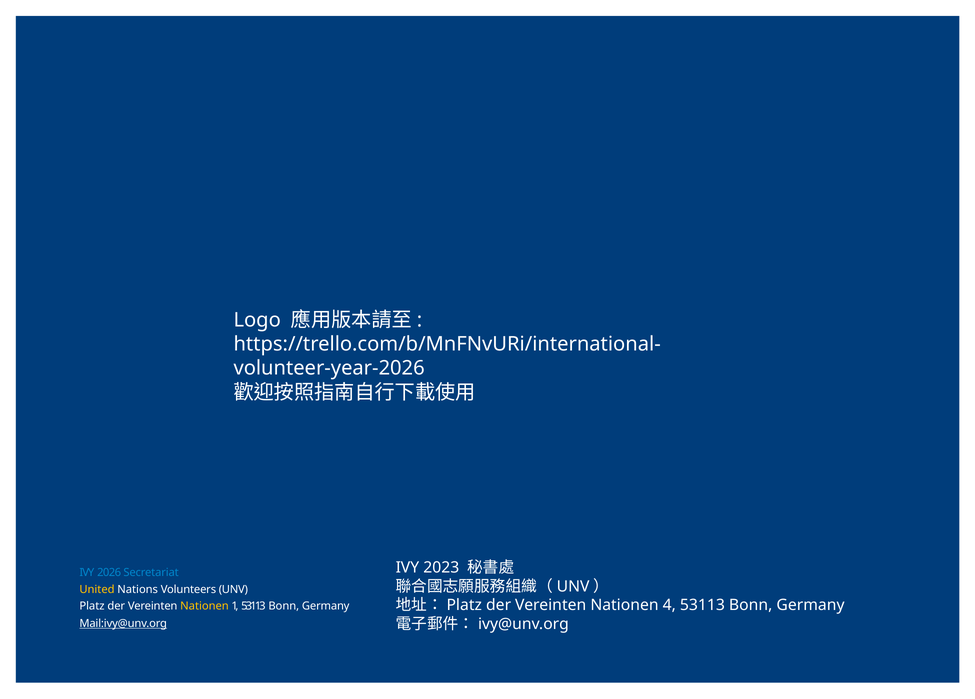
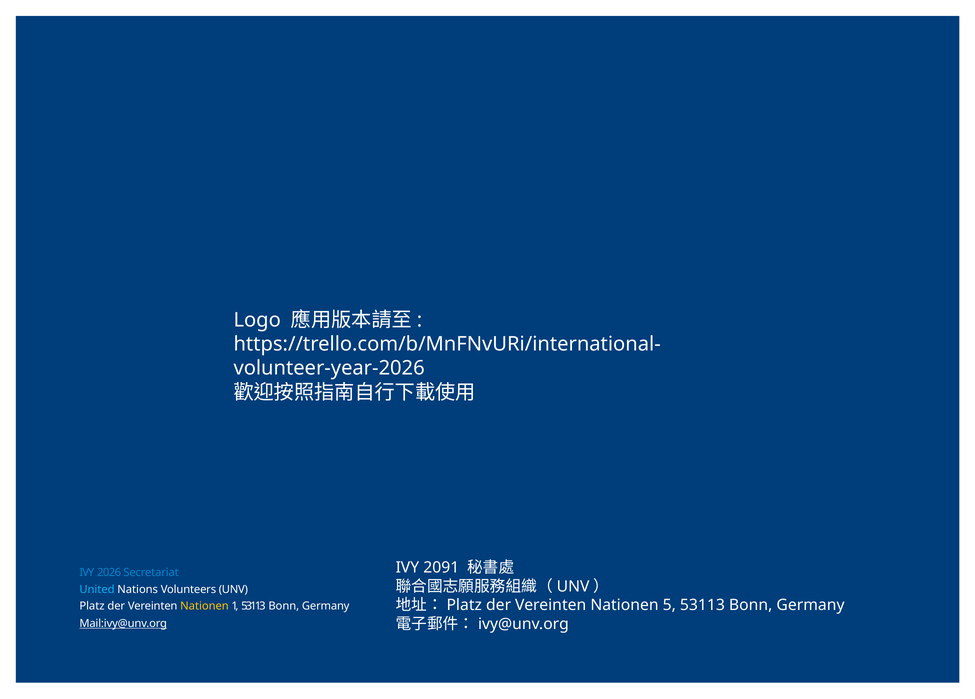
2023: 2023 -> 2091
United colour: yellow -> light blue
4: 4 -> 5
